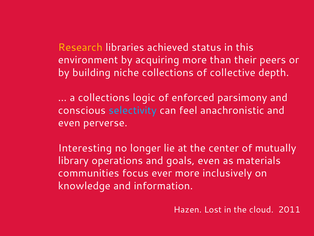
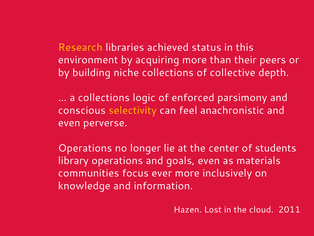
selectivity colour: light blue -> yellow
Interesting at (85, 148): Interesting -> Operations
mutually: mutually -> students
